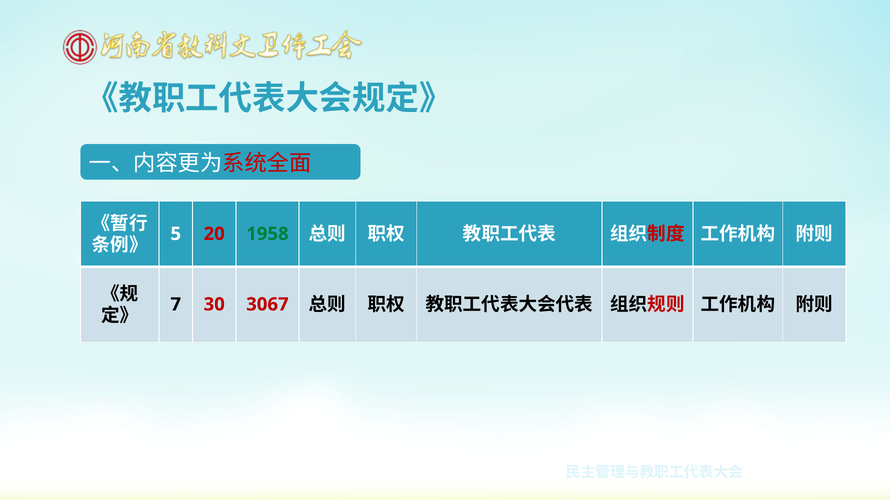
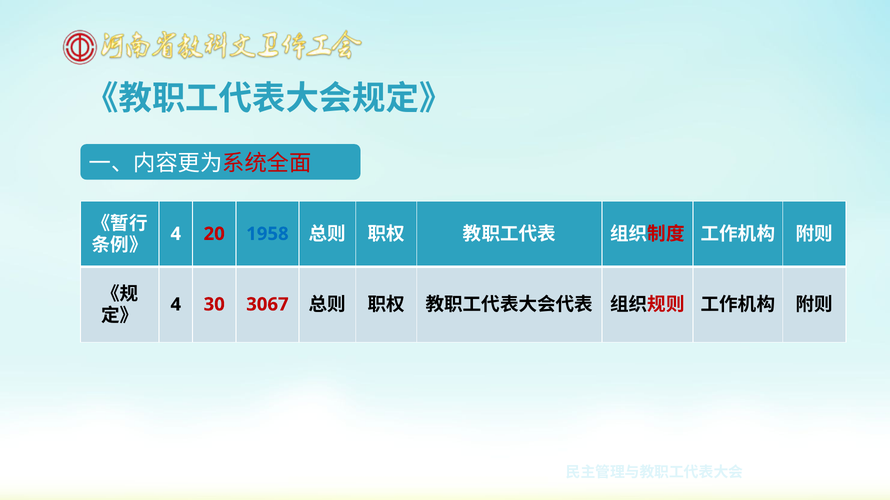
5 at (176, 234): 5 -> 4
1958 colour: green -> blue
7 at (176, 305): 7 -> 4
